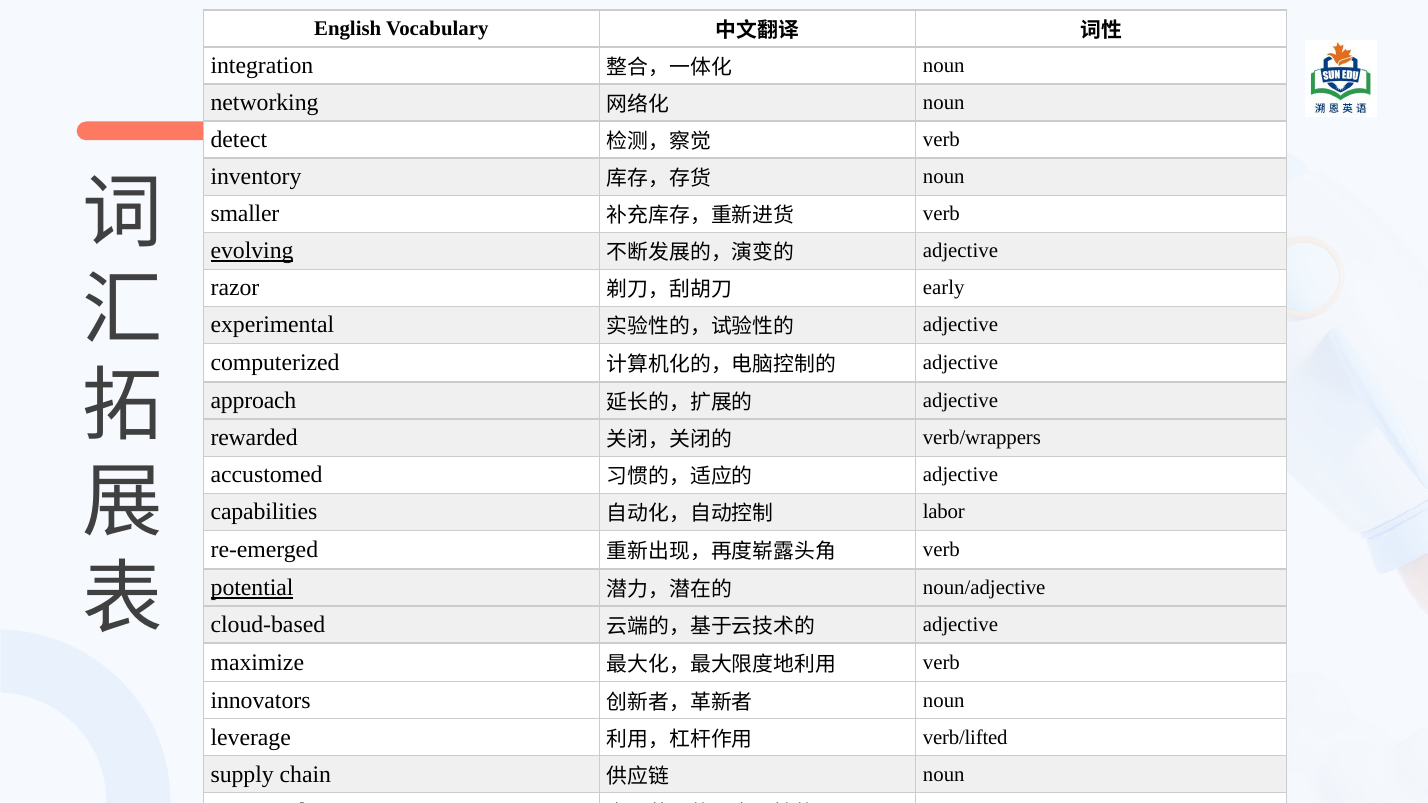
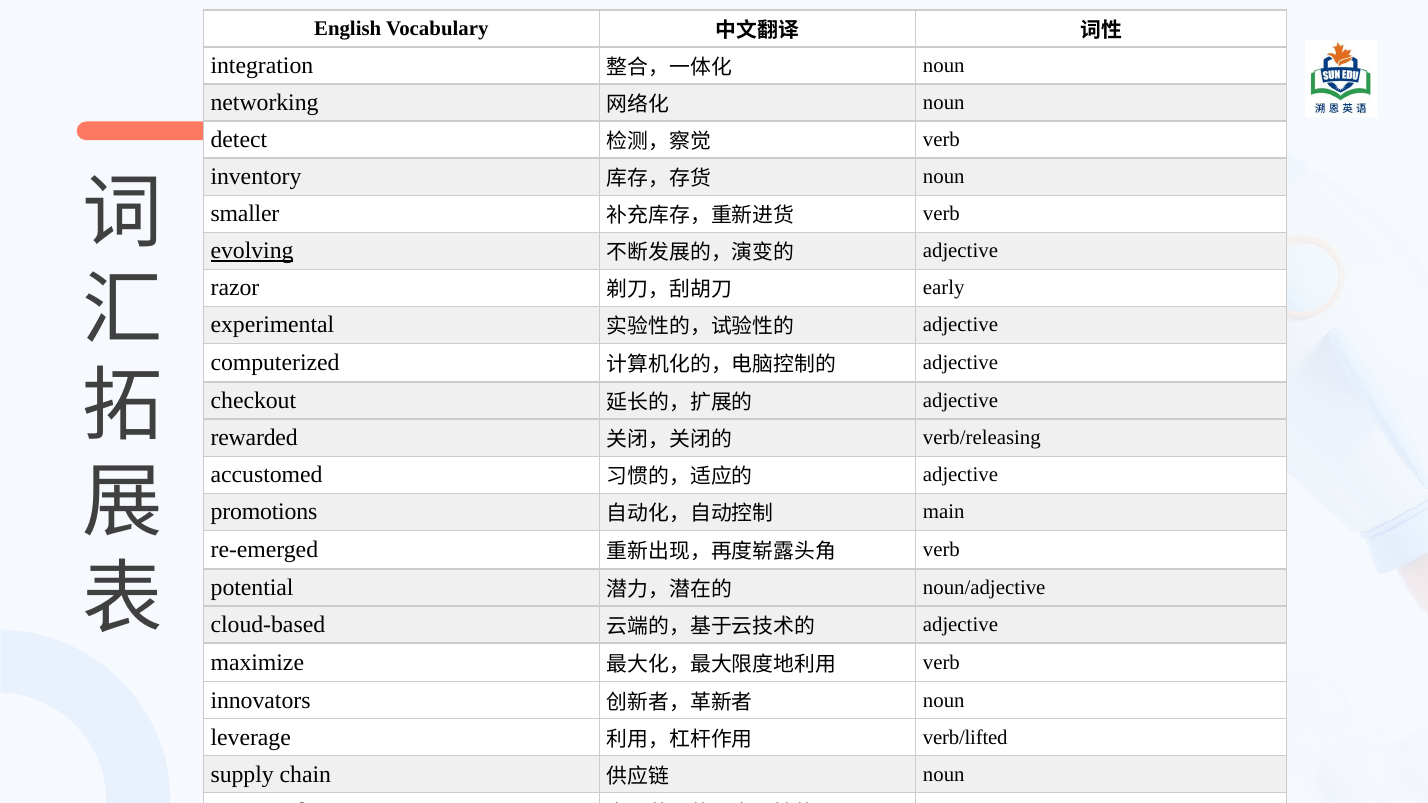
approach: approach -> checkout
verb/wrappers: verb/wrappers -> verb/releasing
capabilities: capabilities -> promotions
labor: labor -> main
potential underline: present -> none
